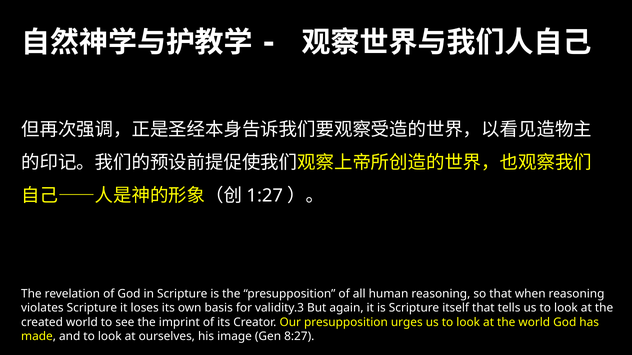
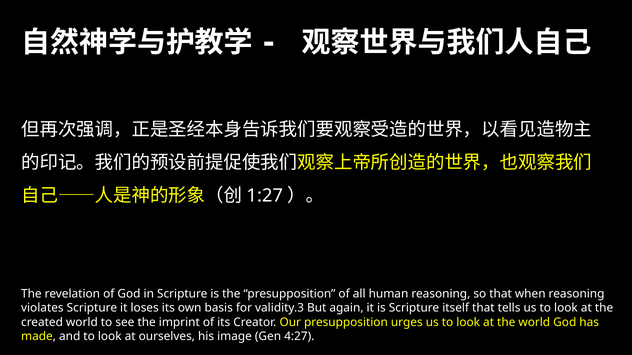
8:27: 8:27 -> 4:27
